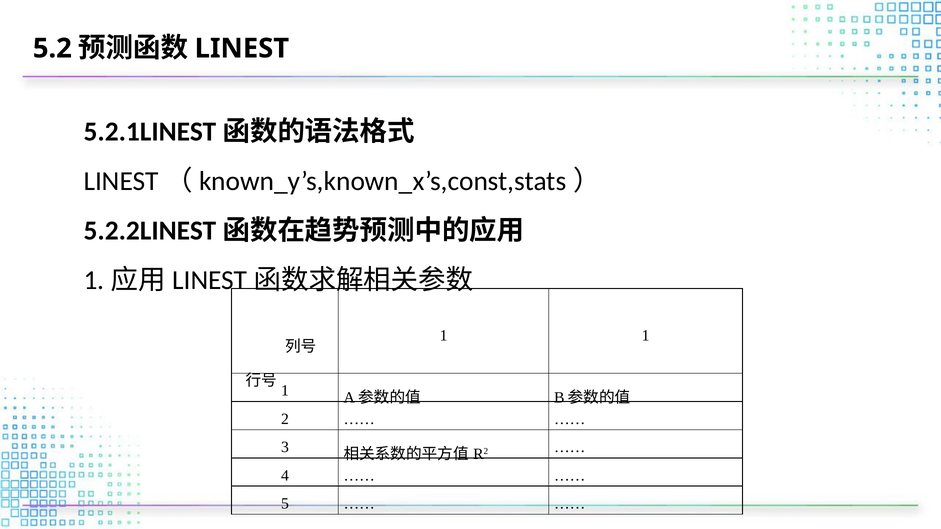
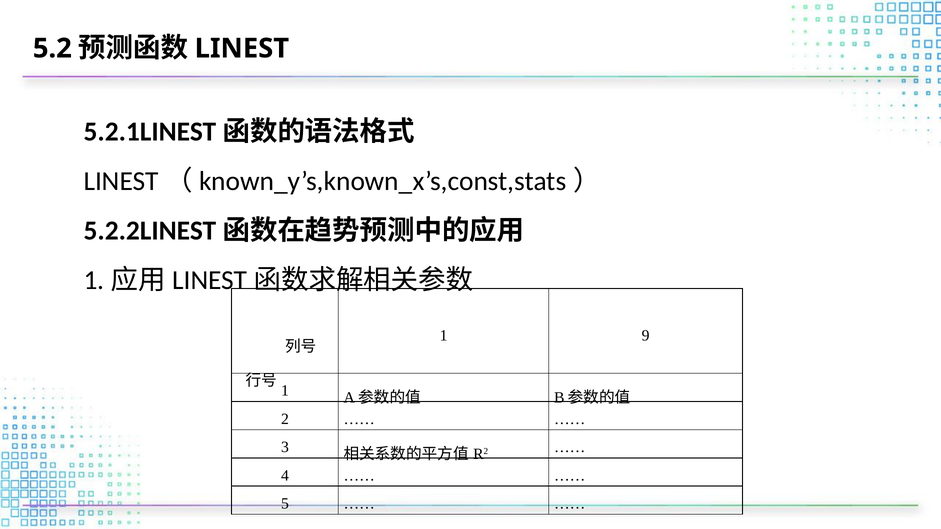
1 at (646, 336): 1 -> 9
